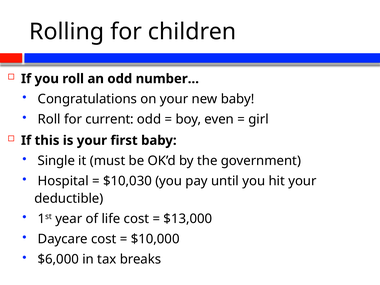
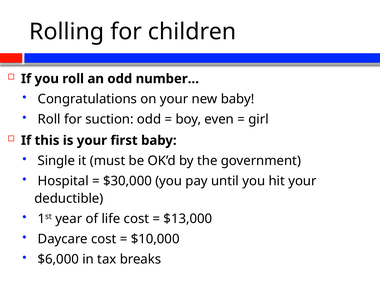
current: current -> suction
$10,030: $10,030 -> $30,000
